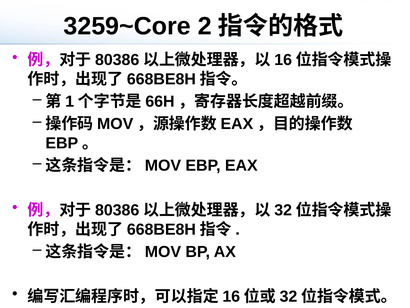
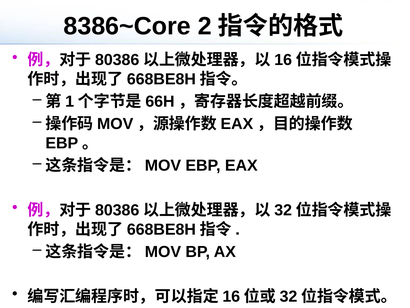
3259~Core: 3259~Core -> 8386~Core
